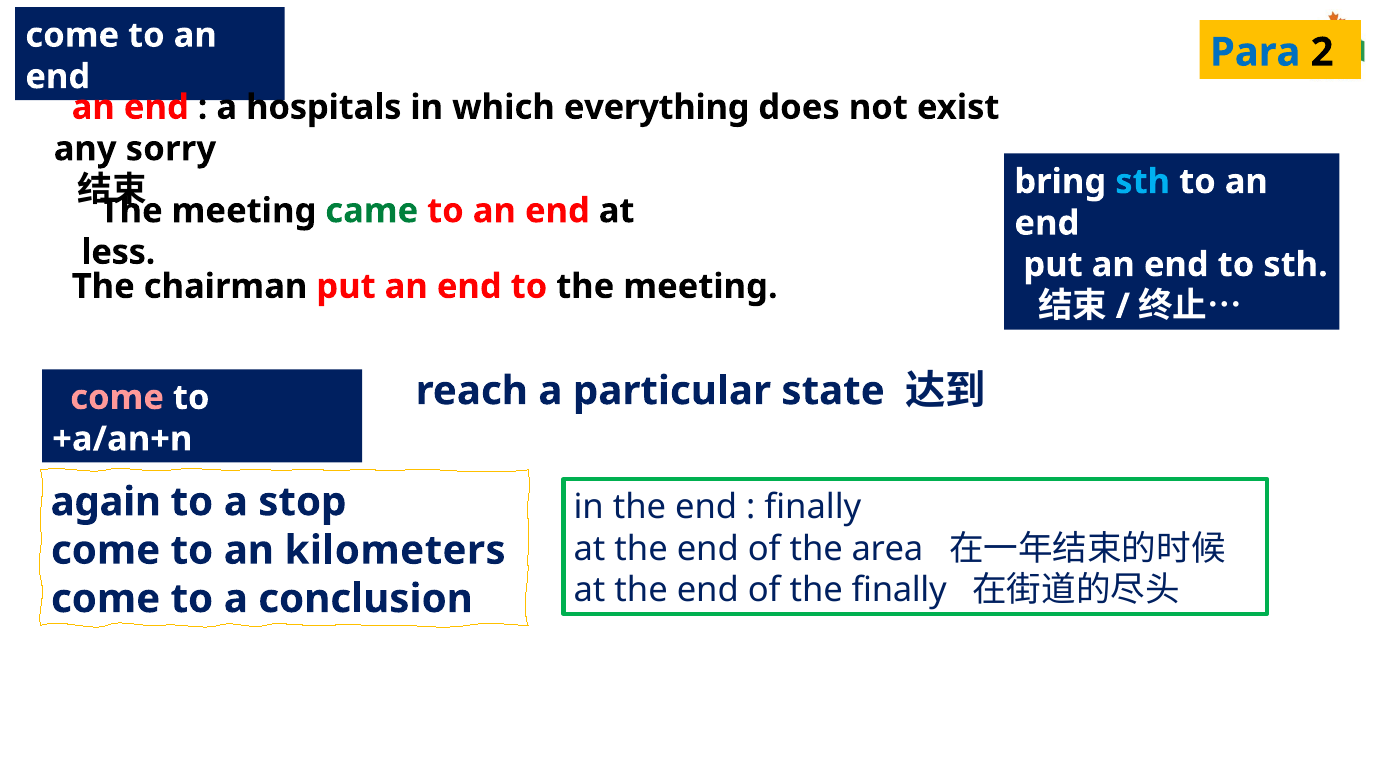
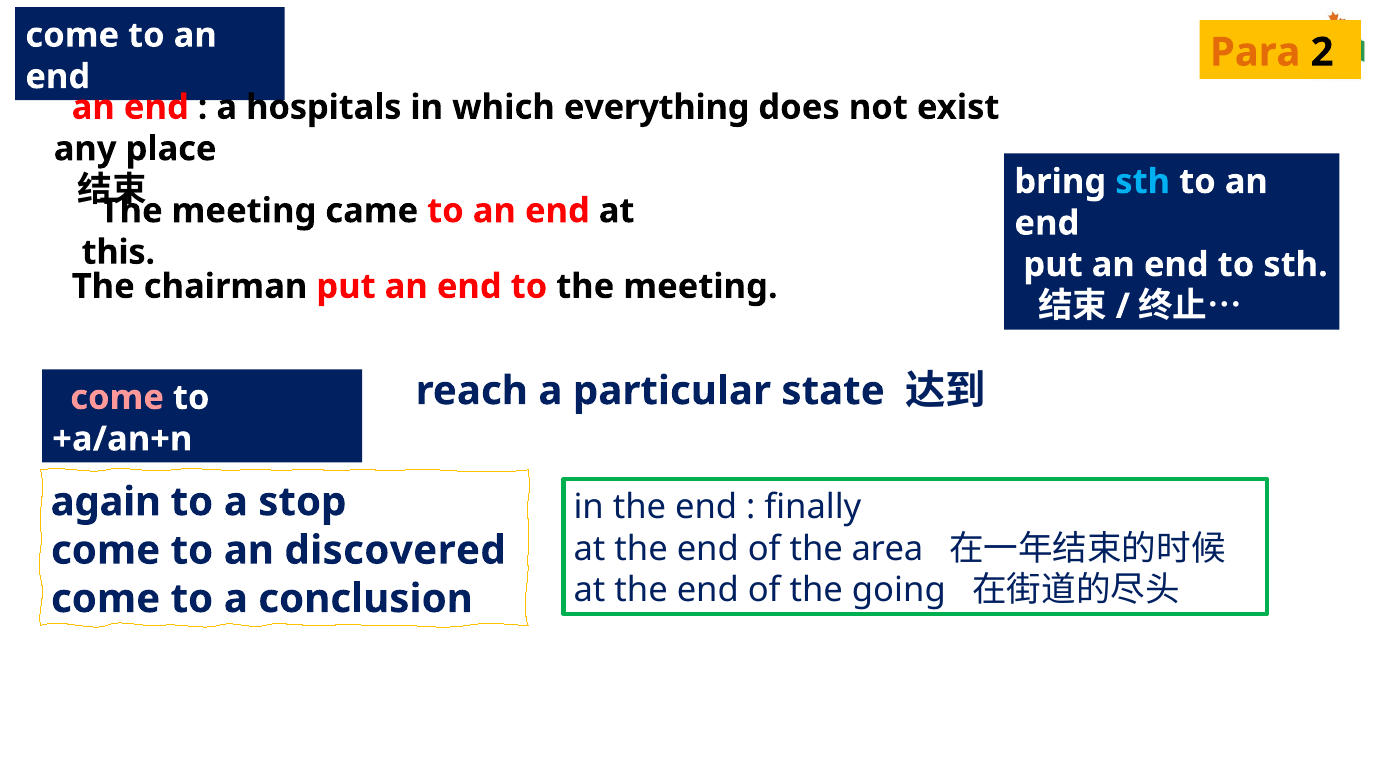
Para colour: blue -> orange
sorry: sorry -> place
came colour: green -> black
less: less -> this
kilometers: kilometers -> discovered
the finally: finally -> going
